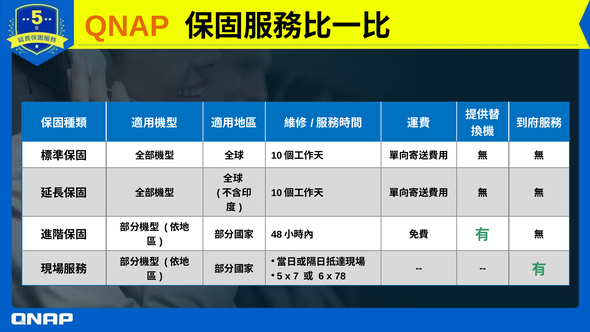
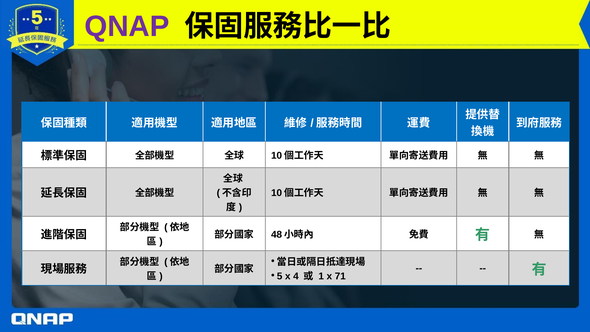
QNAP colour: orange -> purple
7: 7 -> 4
6: 6 -> 1
78: 78 -> 71
